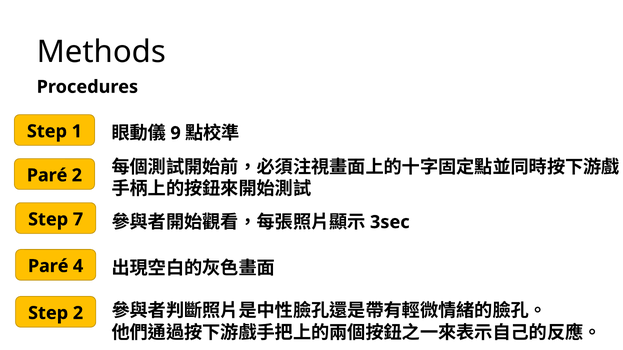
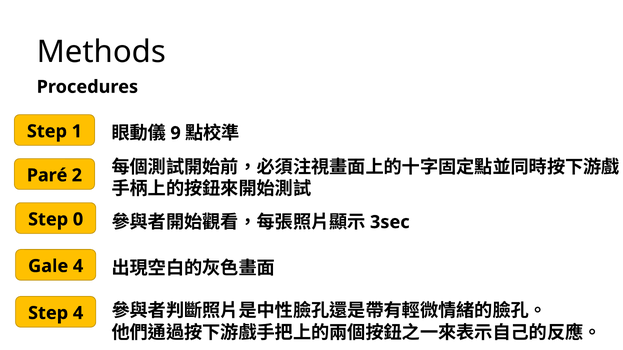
7: 7 -> 0
Paré at (48, 266): Paré -> Gale
Step 2: 2 -> 4
